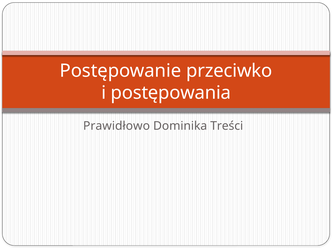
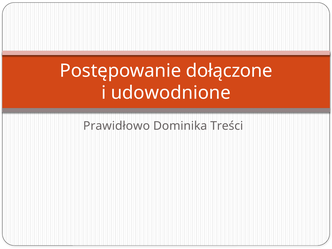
przeciwko: przeciwko -> dołączone
postępowania: postępowania -> udowodnione
